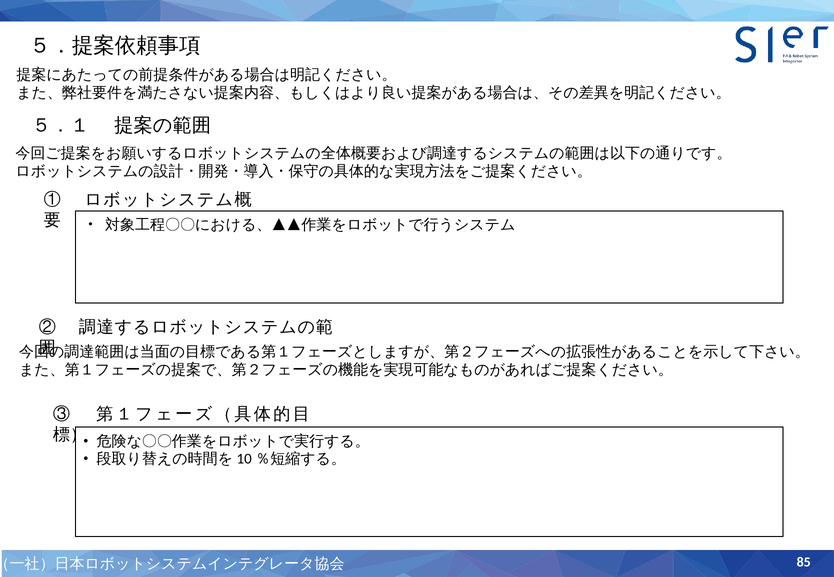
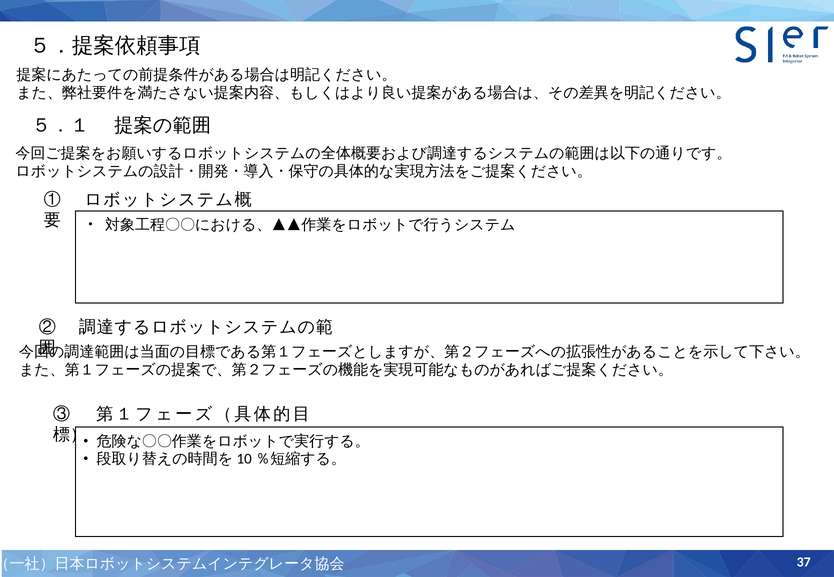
85: 85 -> 37
